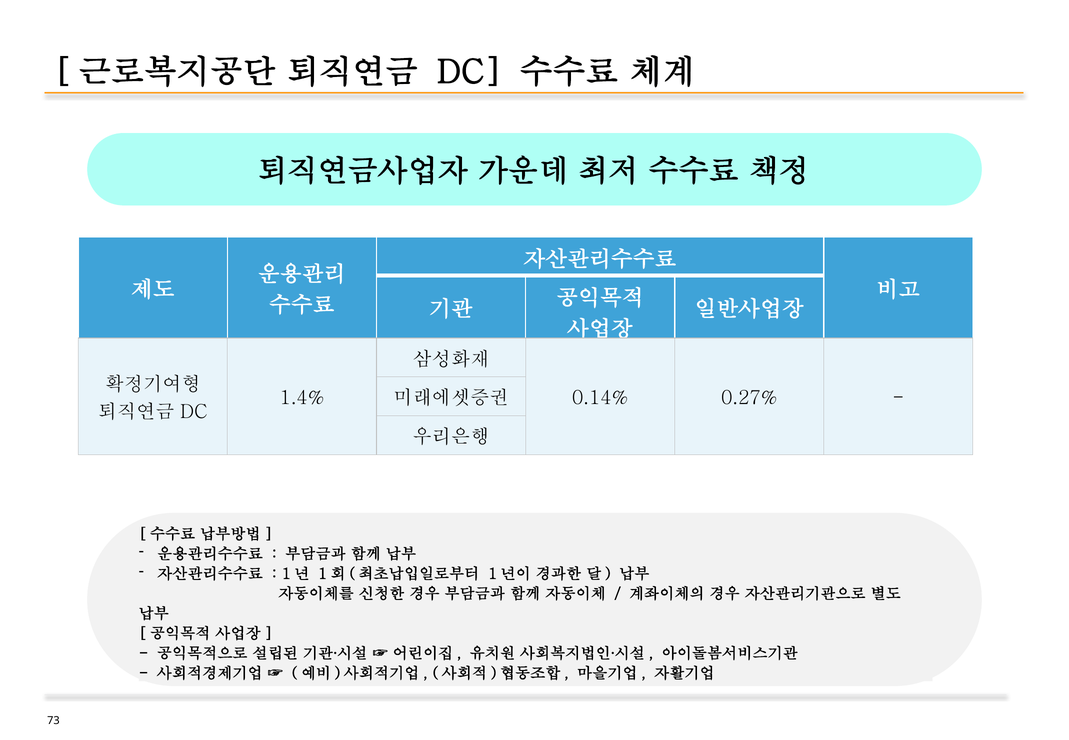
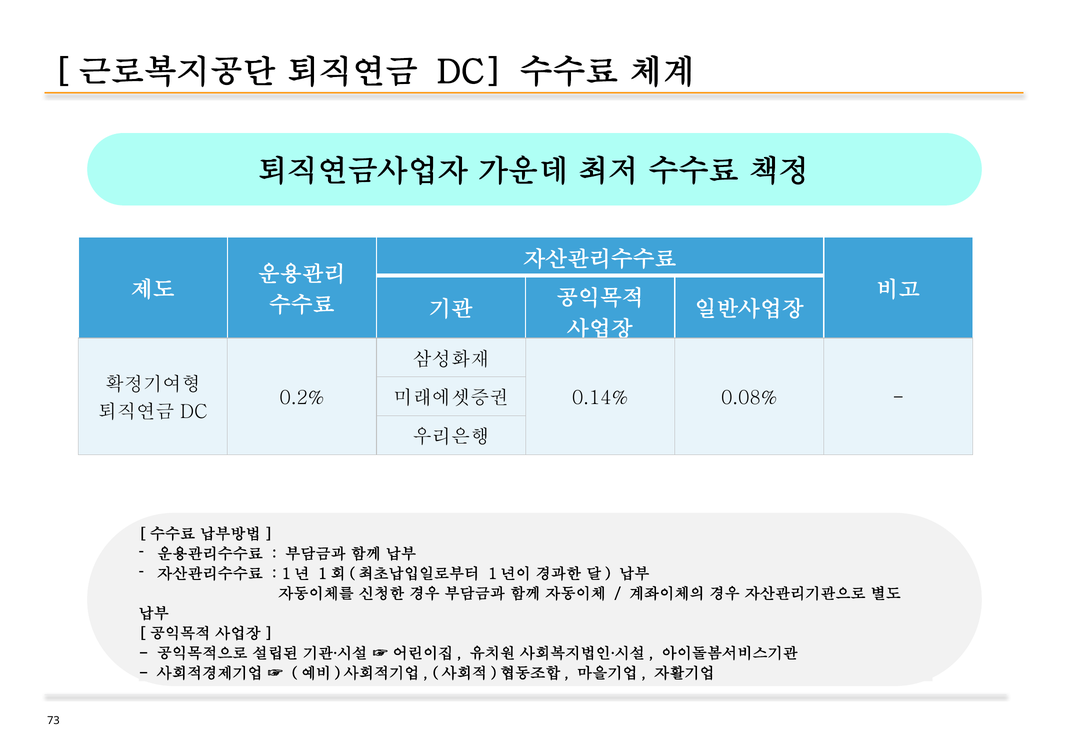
1.4%: 1.4% -> 0.2%
0.27%: 0.27% -> 0.08%
